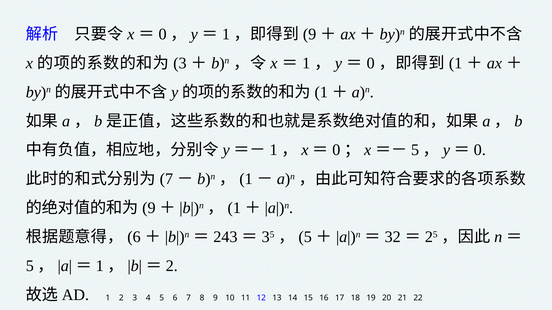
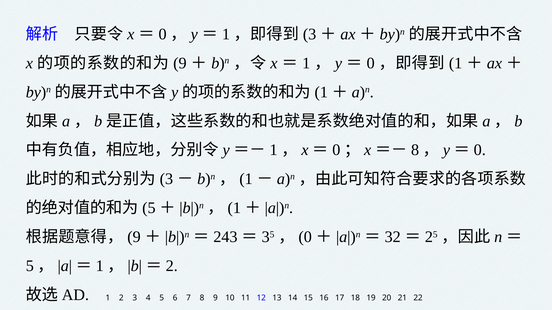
9 at (310, 34): 9 -> 3
3 at (180, 63): 3 -> 9
5 at (415, 150): 5 -> 8
7 at (166, 179): 7 -> 3
9 at (149, 208): 9 -> 5
6 at (134, 237): 6 -> 9
5 at (305, 237): 5 -> 0
